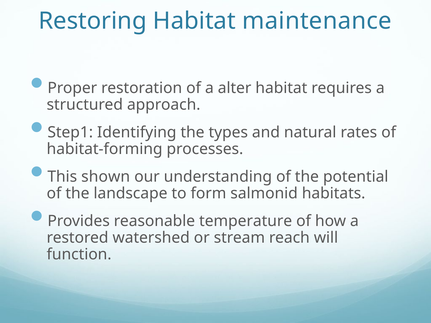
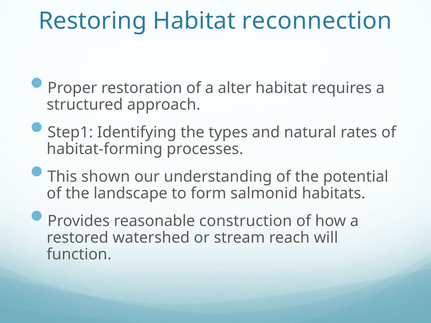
maintenance: maintenance -> reconnection
temperature: temperature -> construction
